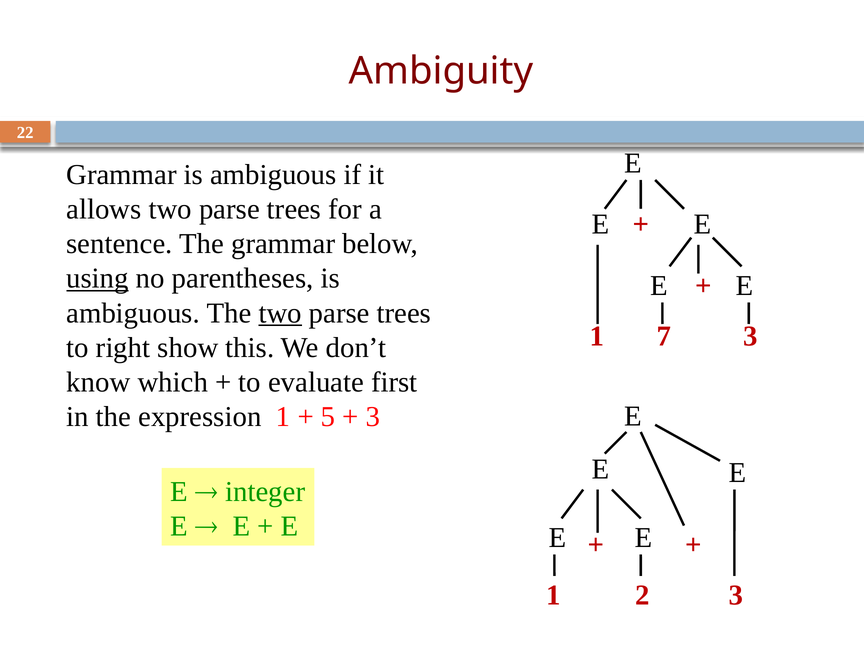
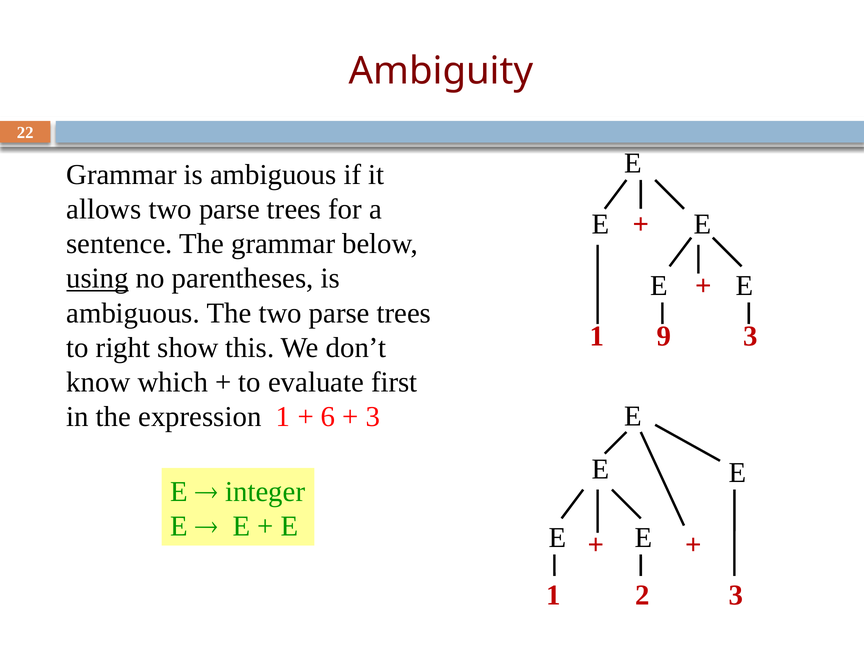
two at (280, 313) underline: present -> none
7: 7 -> 9
5: 5 -> 6
